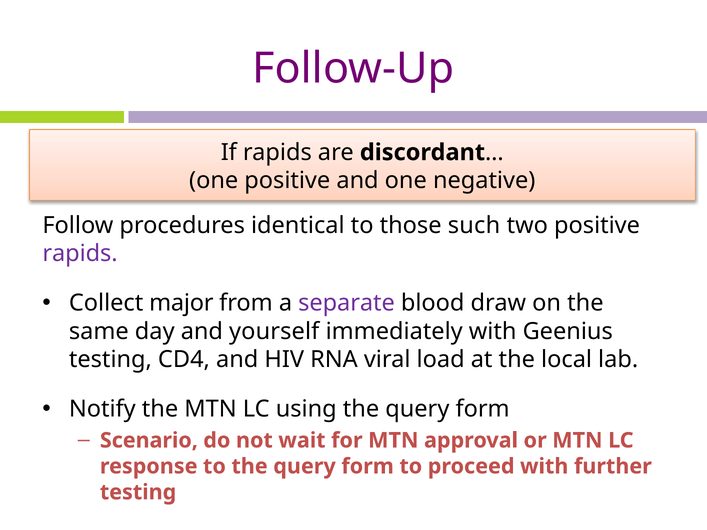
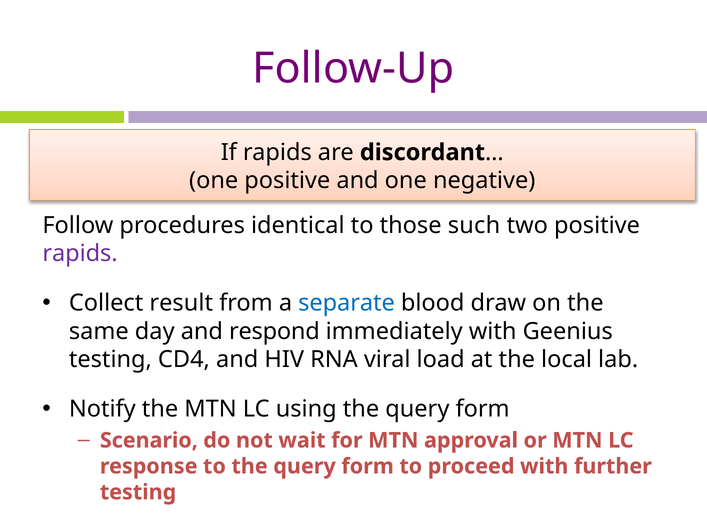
major: major -> result
separate colour: purple -> blue
yourself: yourself -> respond
